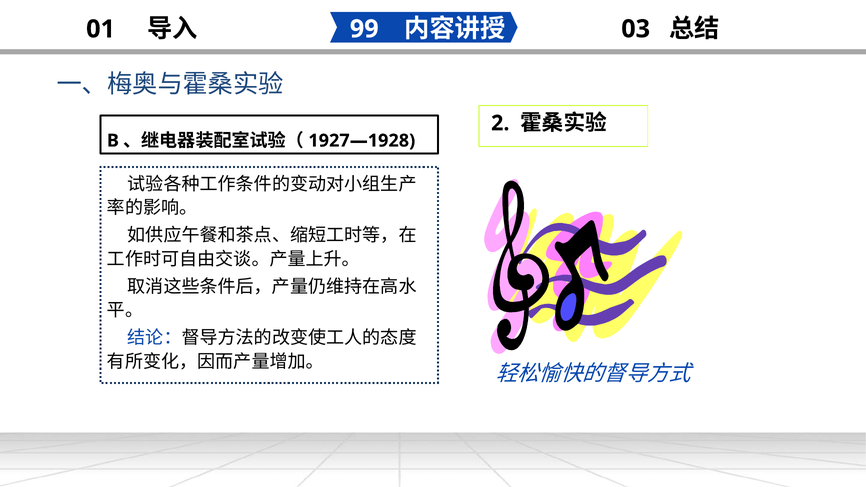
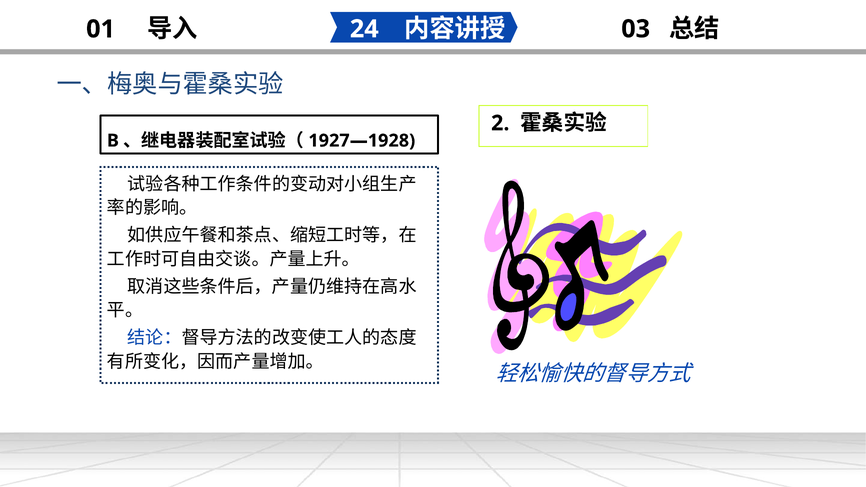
99: 99 -> 24
